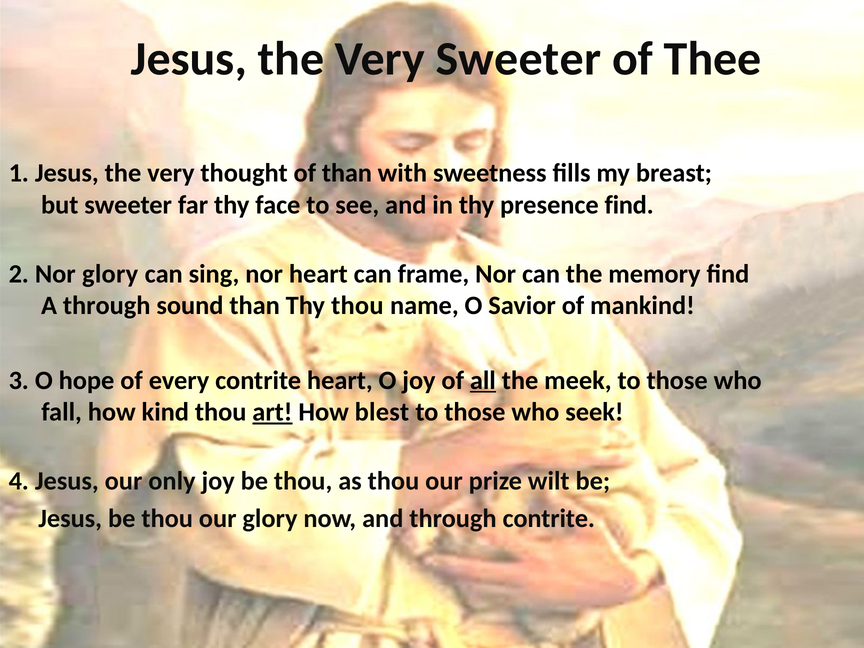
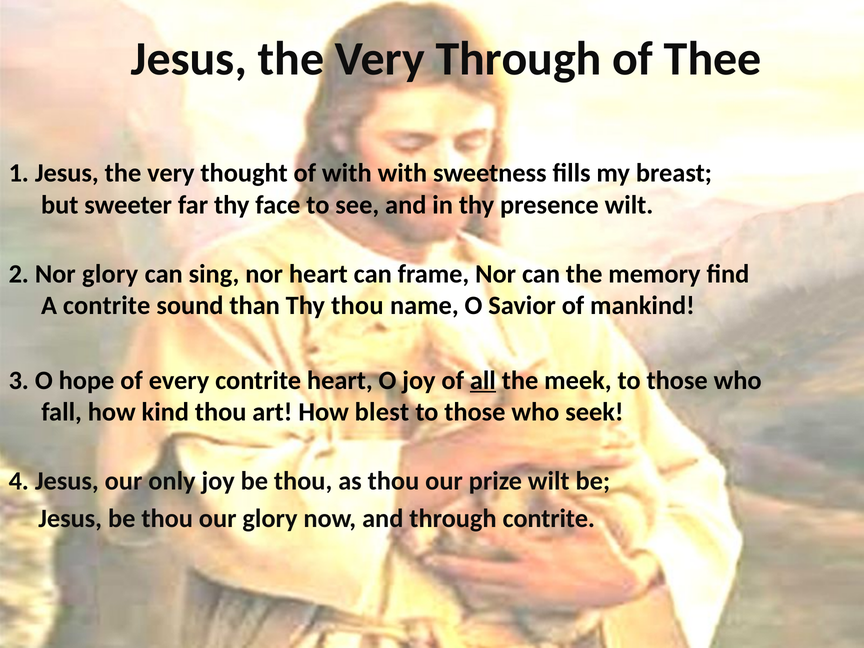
Very Sweeter: Sweeter -> Through
of than: than -> with
presence find: find -> wilt
A through: through -> contrite
art underline: present -> none
